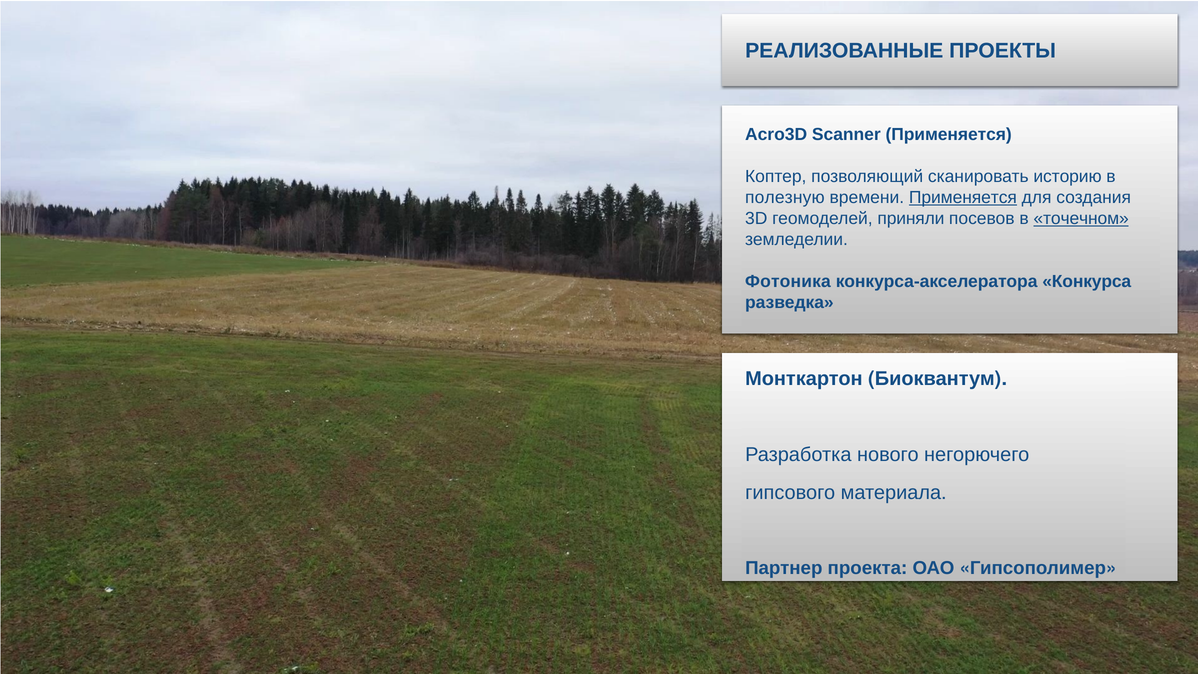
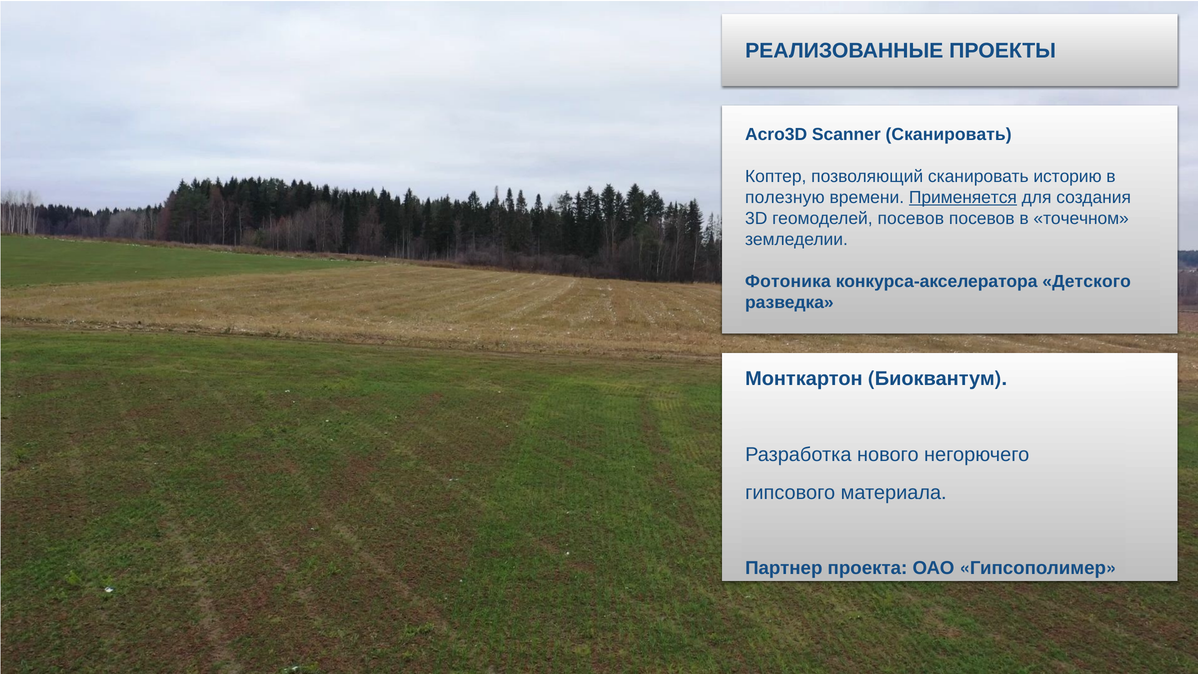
Scanner Применяется: Применяется -> Сканировать
геомоделей приняли: приняли -> посевов
точечном underline: present -> none
Конкурса: Конкурса -> Детского
